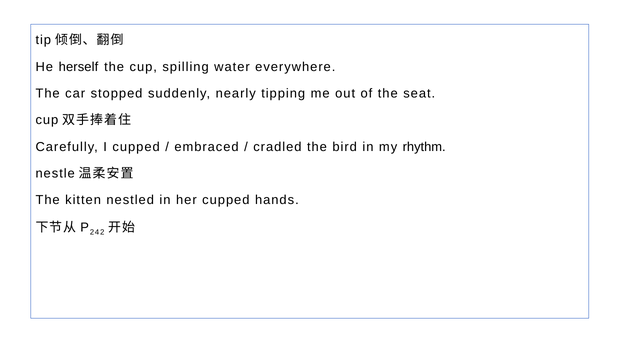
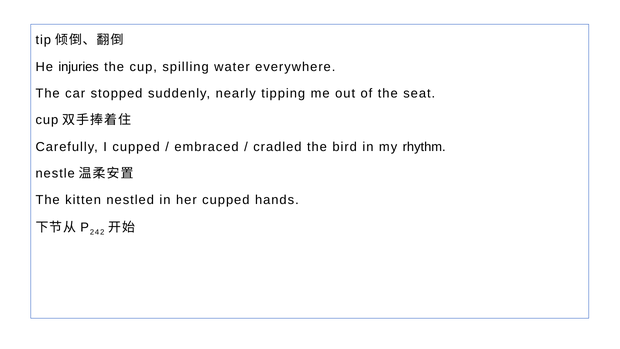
herself: herself -> injuries
